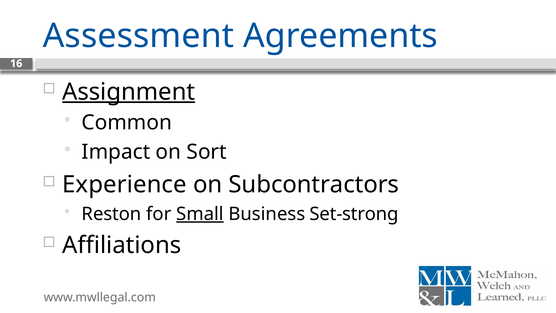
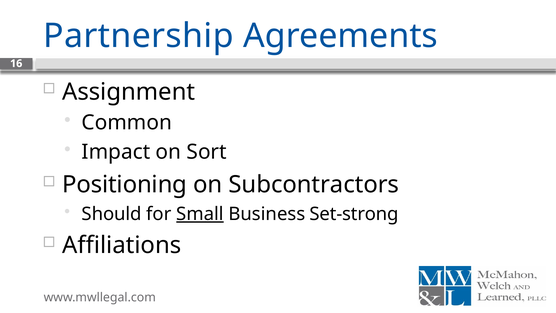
Assessment: Assessment -> Partnership
Assignment underline: present -> none
Experience: Experience -> Positioning
Reston: Reston -> Should
